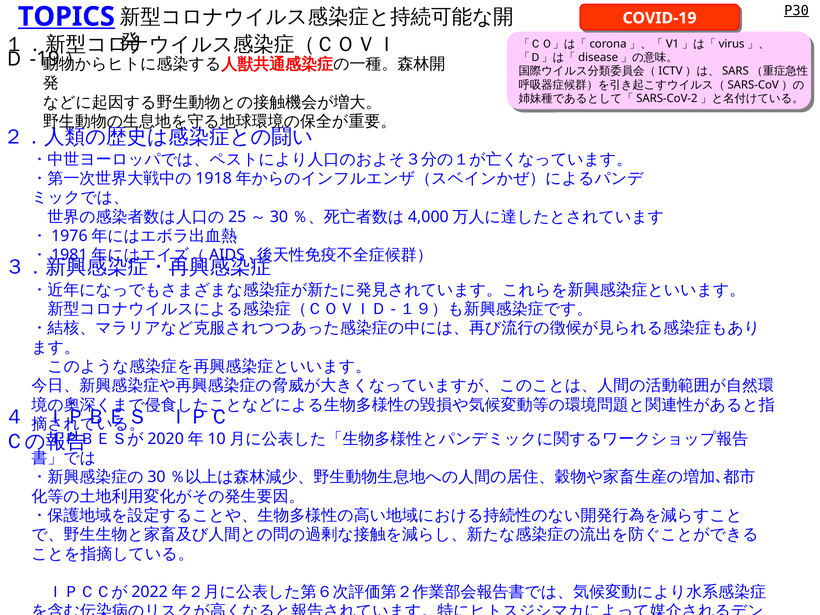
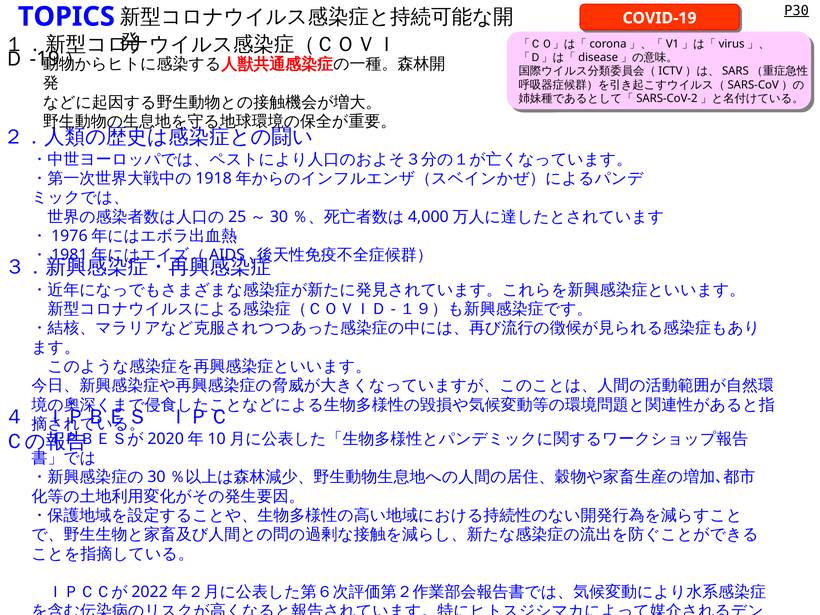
TOPICS underline: present -> none
